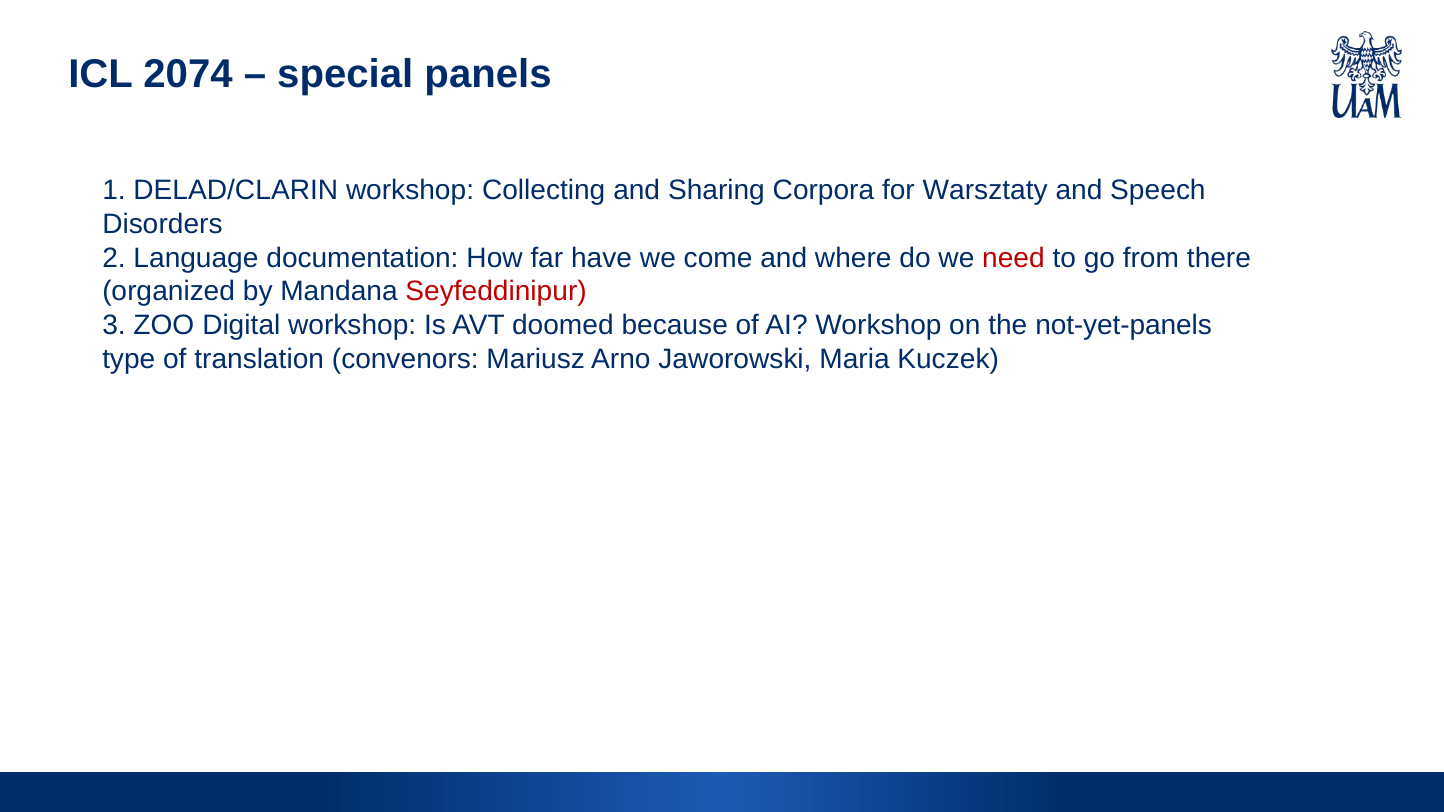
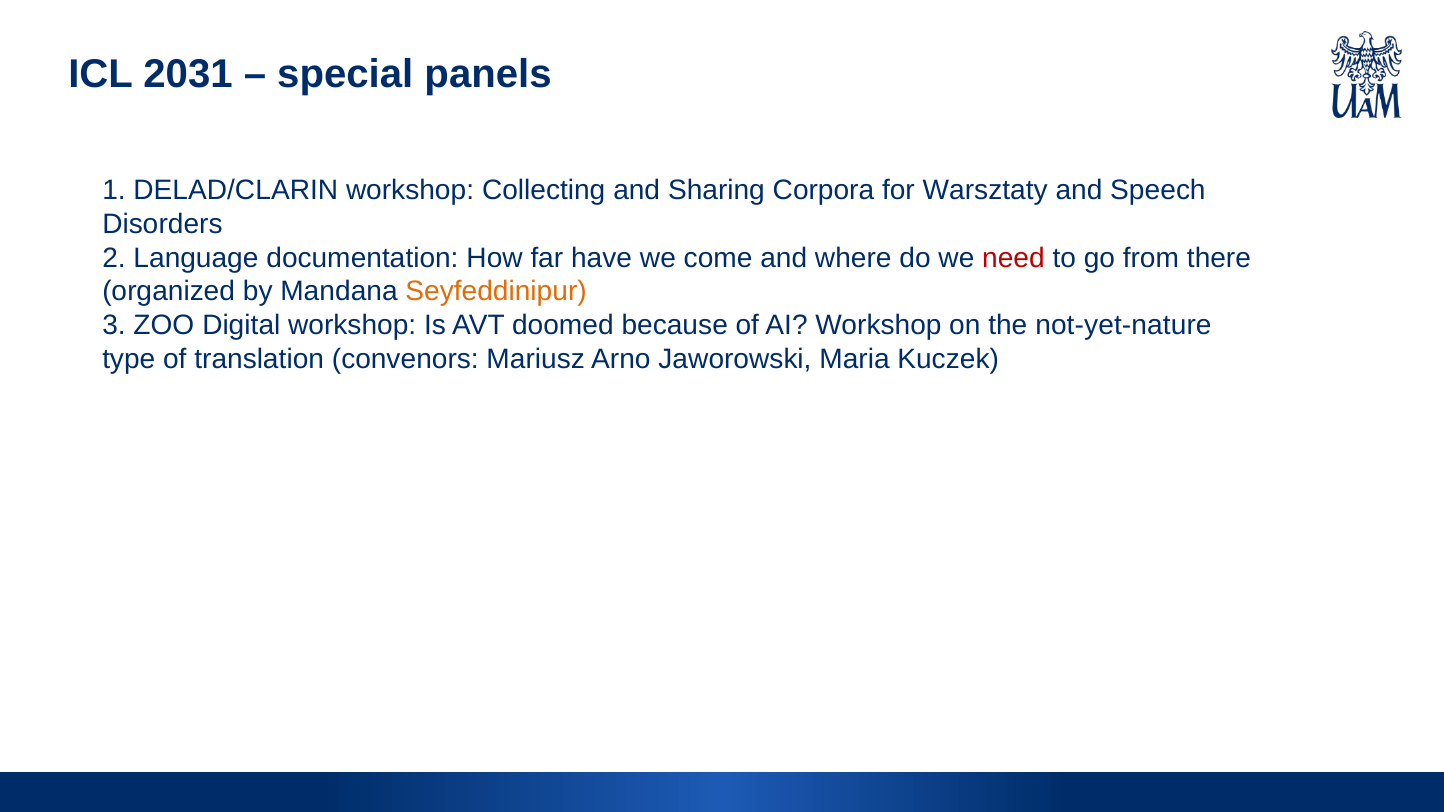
2074: 2074 -> 2031
Seyfeddinipur colour: red -> orange
not-yet-panels: not-yet-panels -> not-yet-nature
